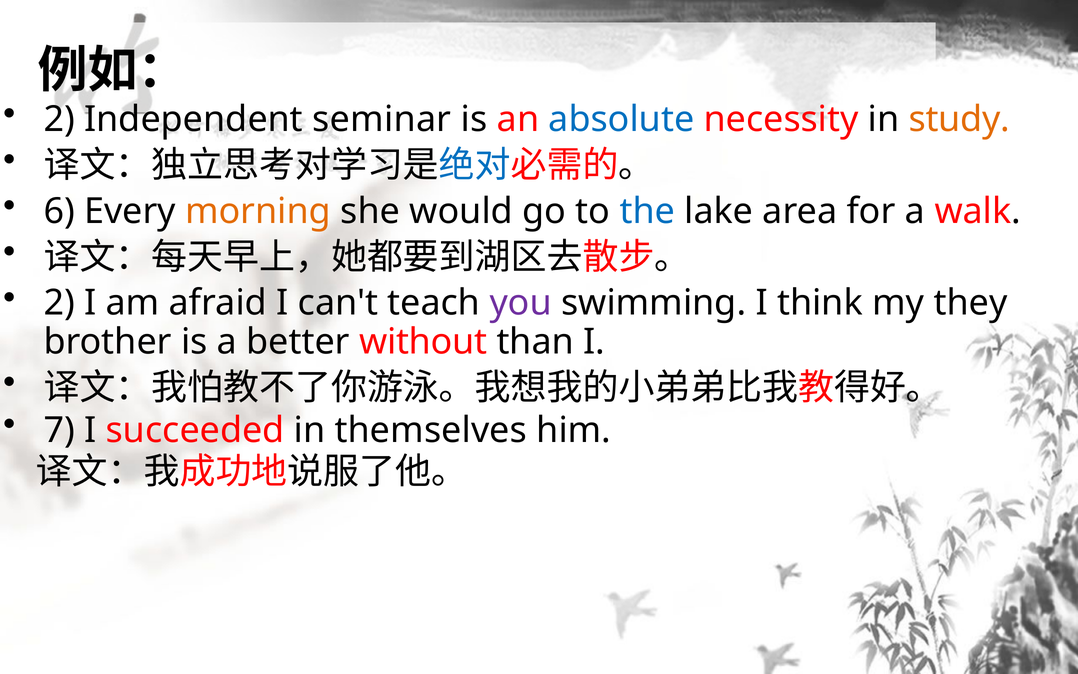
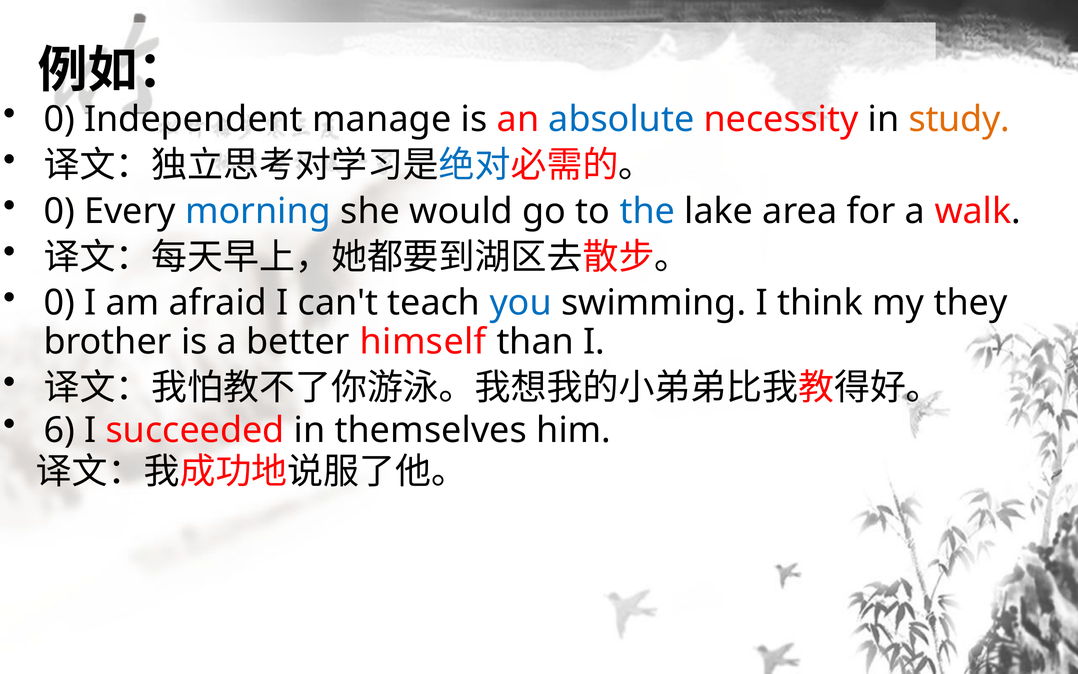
2 at (59, 119): 2 -> 0
seminar: seminar -> manage
6 at (59, 211): 6 -> 0
morning colour: orange -> blue
2 at (59, 303): 2 -> 0
you colour: purple -> blue
without: without -> himself
7: 7 -> 6
